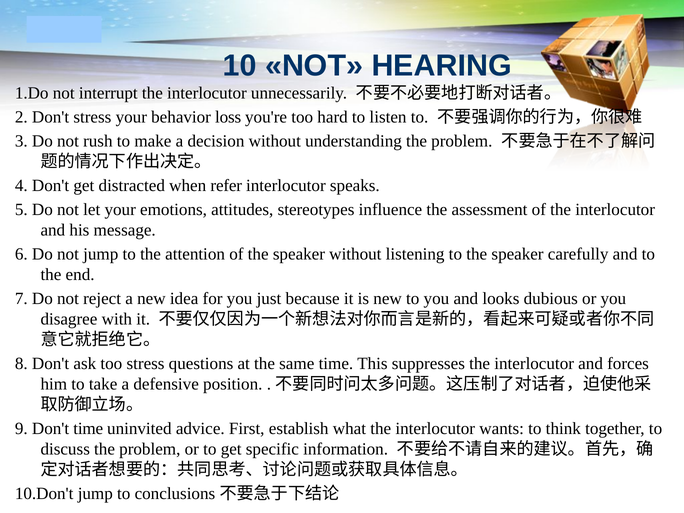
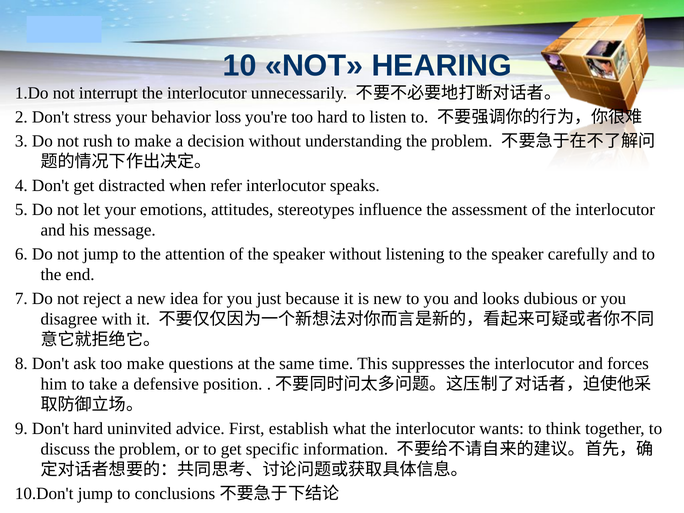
too stress: stress -> make
Don't time: time -> hard
